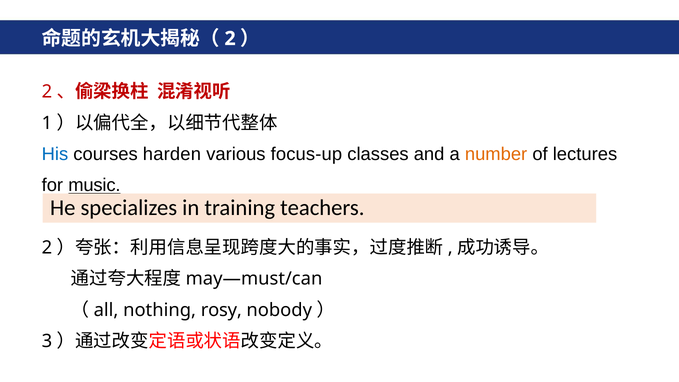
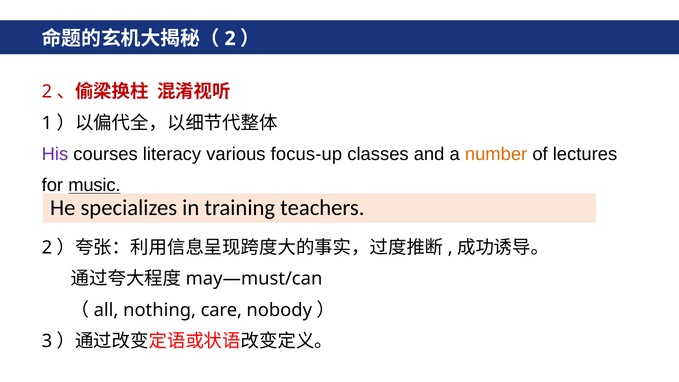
His colour: blue -> purple
harden: harden -> literacy
rosy: rosy -> care
